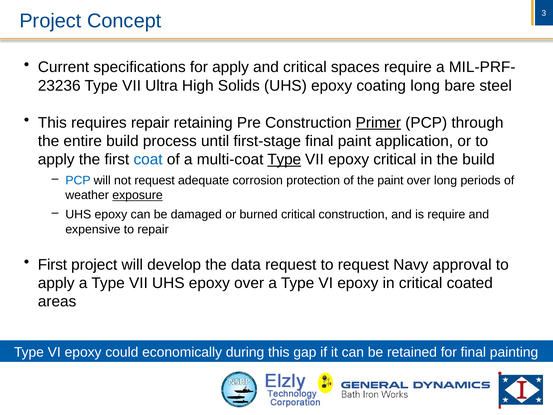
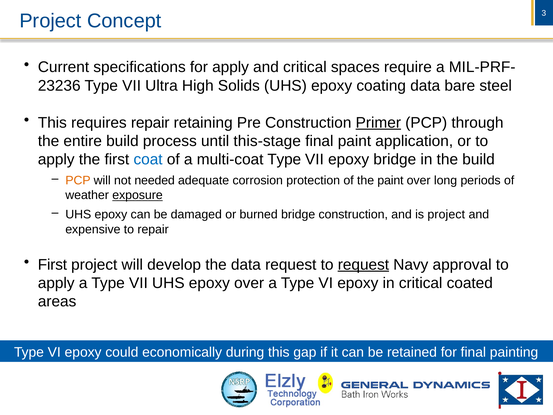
coating long: long -> data
first-stage: first-stage -> this-stage
Type at (284, 159) underline: present -> none
epoxy critical: critical -> bridge
PCP at (78, 180) colour: blue -> orange
not request: request -> needed
burned critical: critical -> bridge
is require: require -> project
request at (363, 264) underline: none -> present
